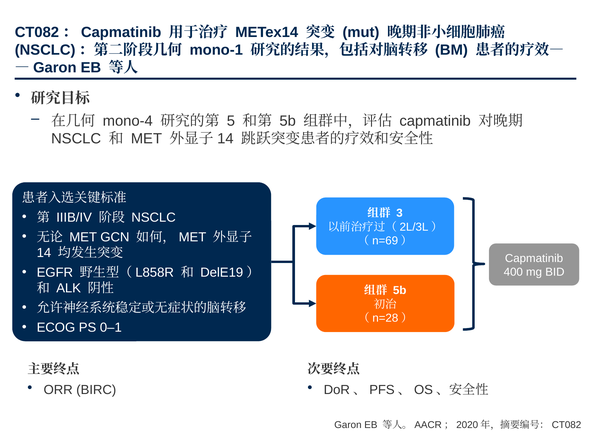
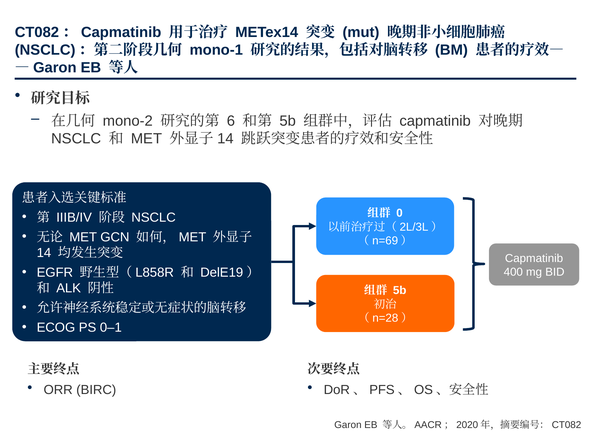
mono-4: mono-4 -> mono-2
5: 5 -> 6
3: 3 -> 0
